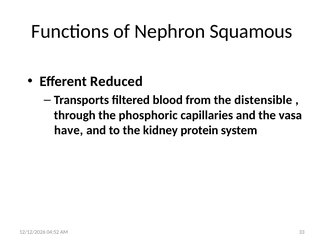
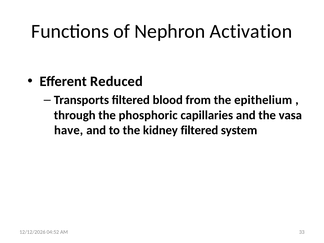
Squamous: Squamous -> Activation
distensible: distensible -> epithelium
kidney protein: protein -> filtered
